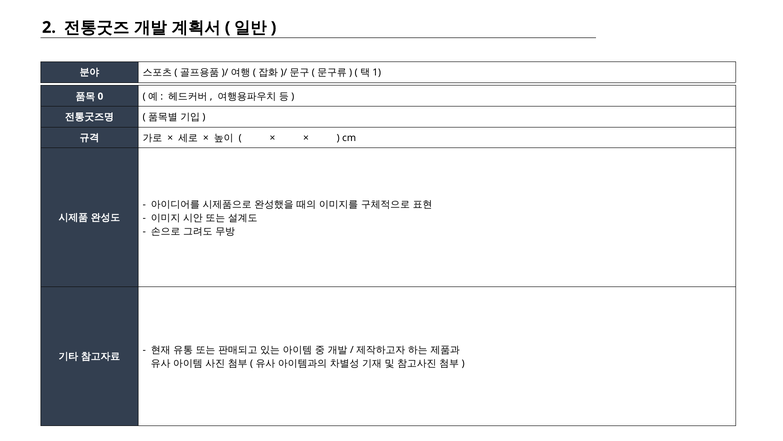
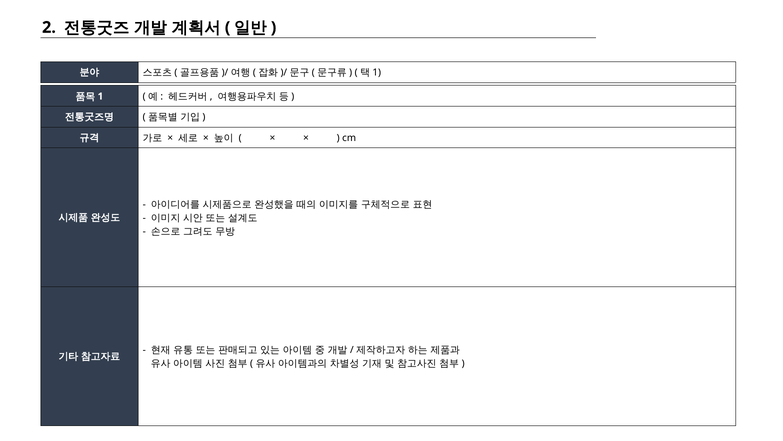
0 at (100, 96): 0 -> 1
